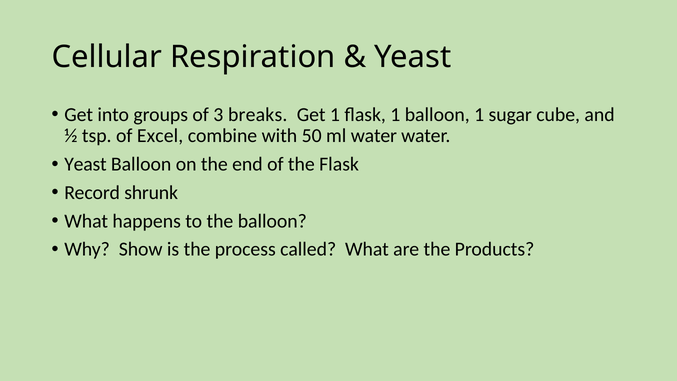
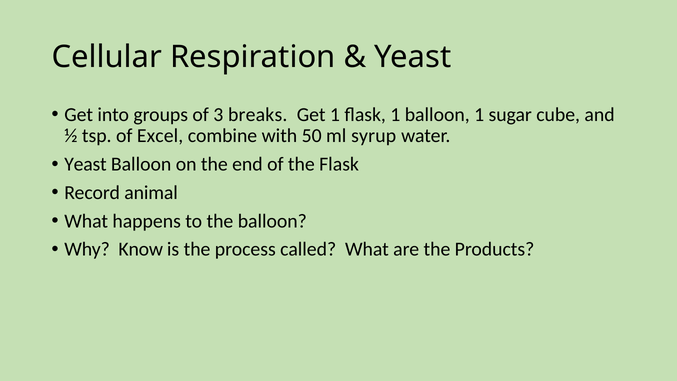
ml water: water -> syrup
shrunk: shrunk -> animal
Show: Show -> Know
